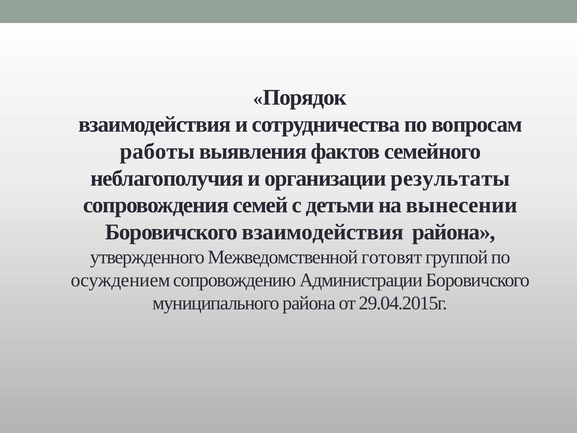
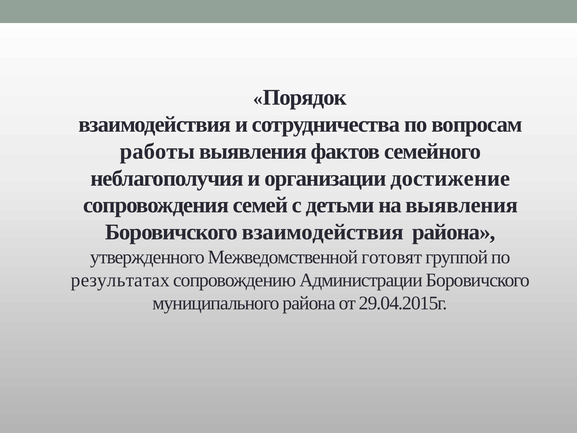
результаты: результаты -> достижение
на вынесении: вынесении -> выявления
осуждением: осуждением -> результатах
